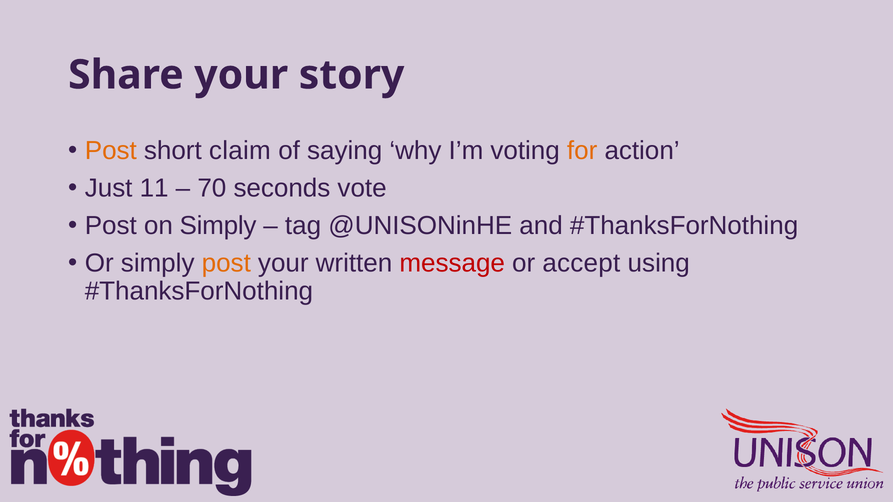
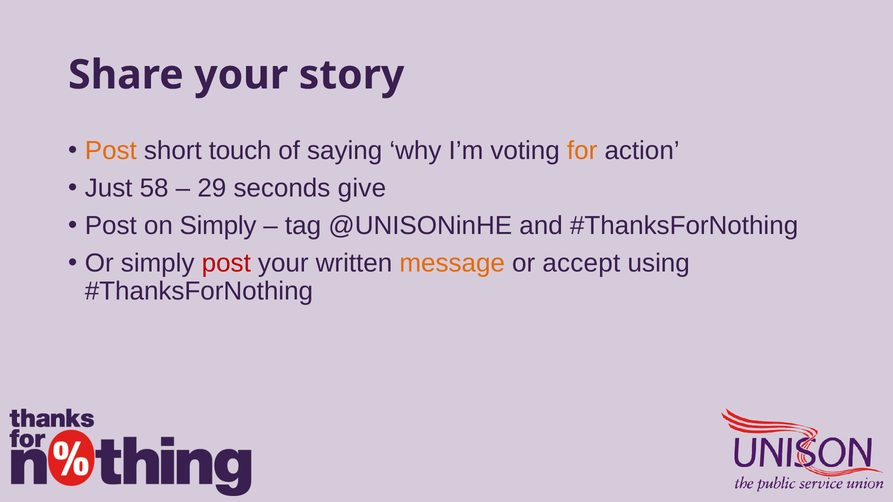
claim: claim -> touch
11: 11 -> 58
70: 70 -> 29
vote: vote -> give
post at (226, 263) colour: orange -> red
message colour: red -> orange
